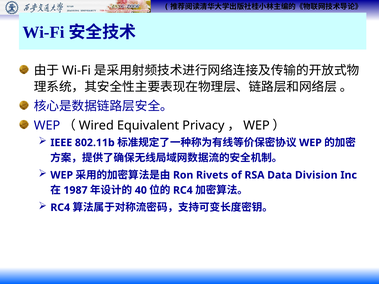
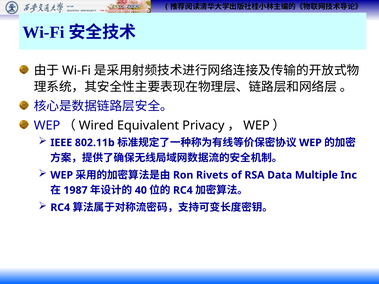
Division: Division -> Multiple
